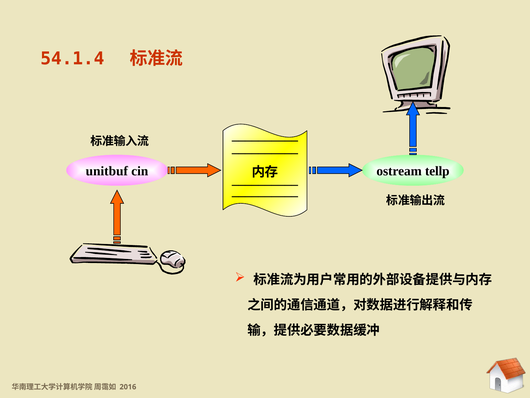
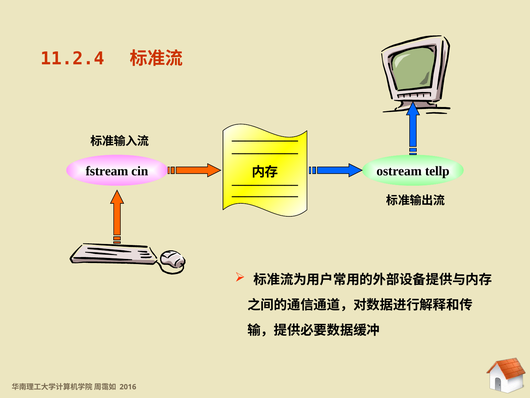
54.1.4: 54.1.4 -> 11.2.4
unitbuf: unitbuf -> fstream
